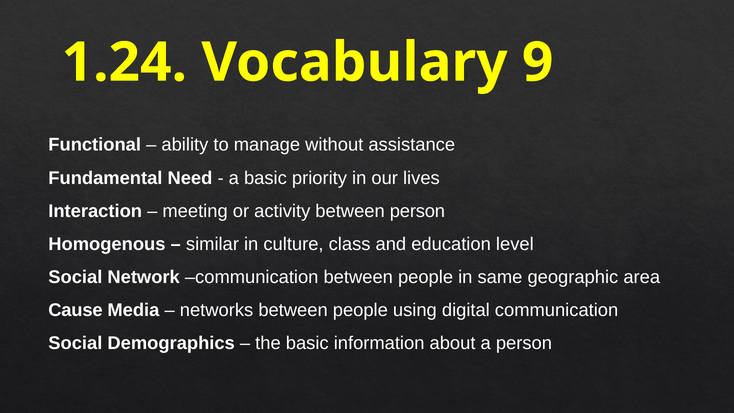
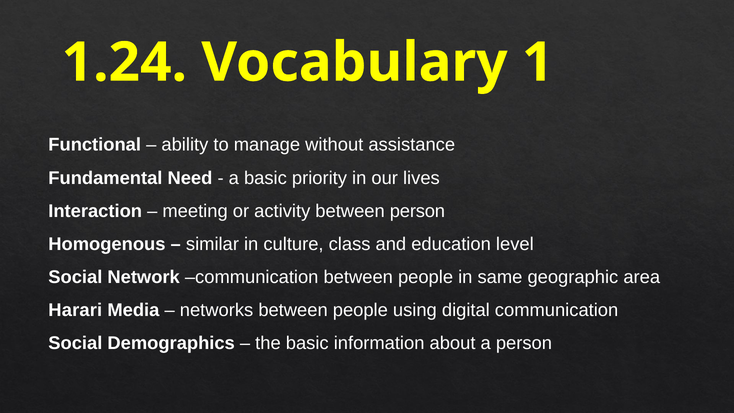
9: 9 -> 1
Cause: Cause -> Harari
